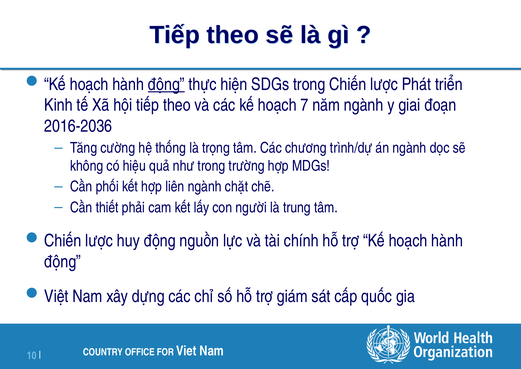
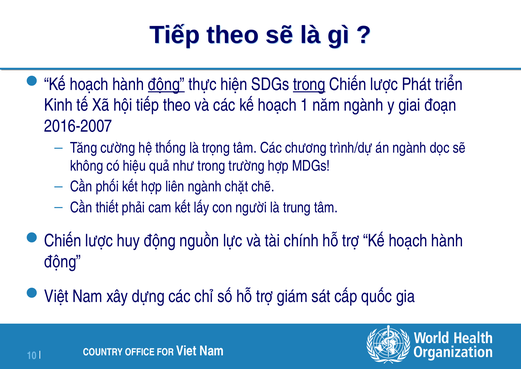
trong at (309, 84) underline: none -> present
7: 7 -> 1
2016-2036: 2016-2036 -> 2016-2007
